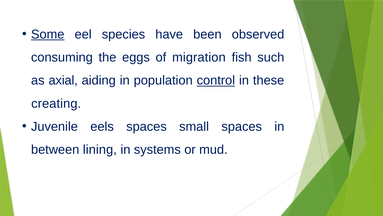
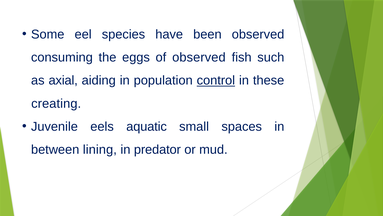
Some underline: present -> none
of migration: migration -> observed
eels spaces: spaces -> aquatic
systems: systems -> predator
